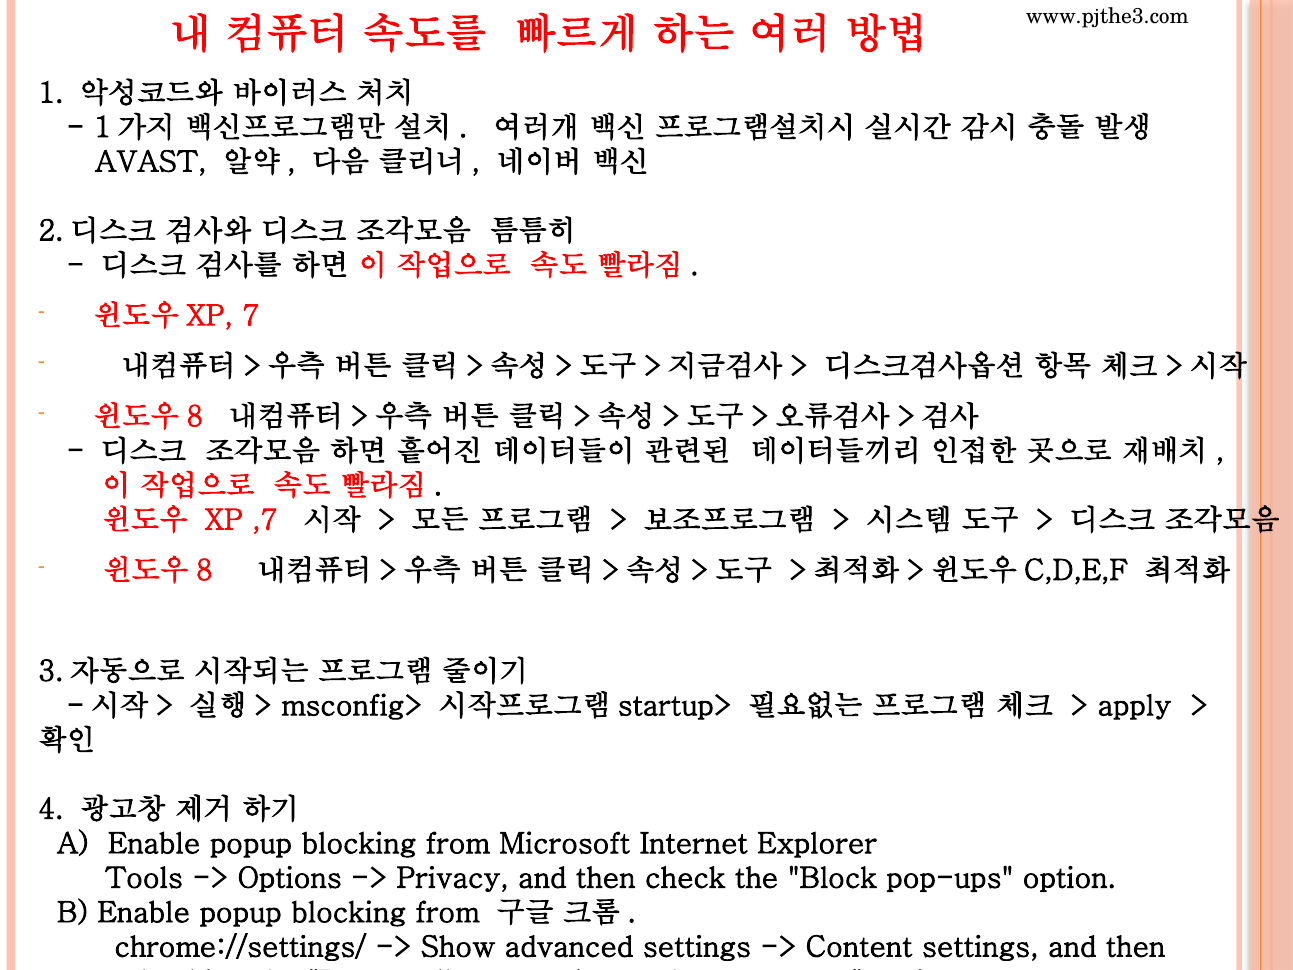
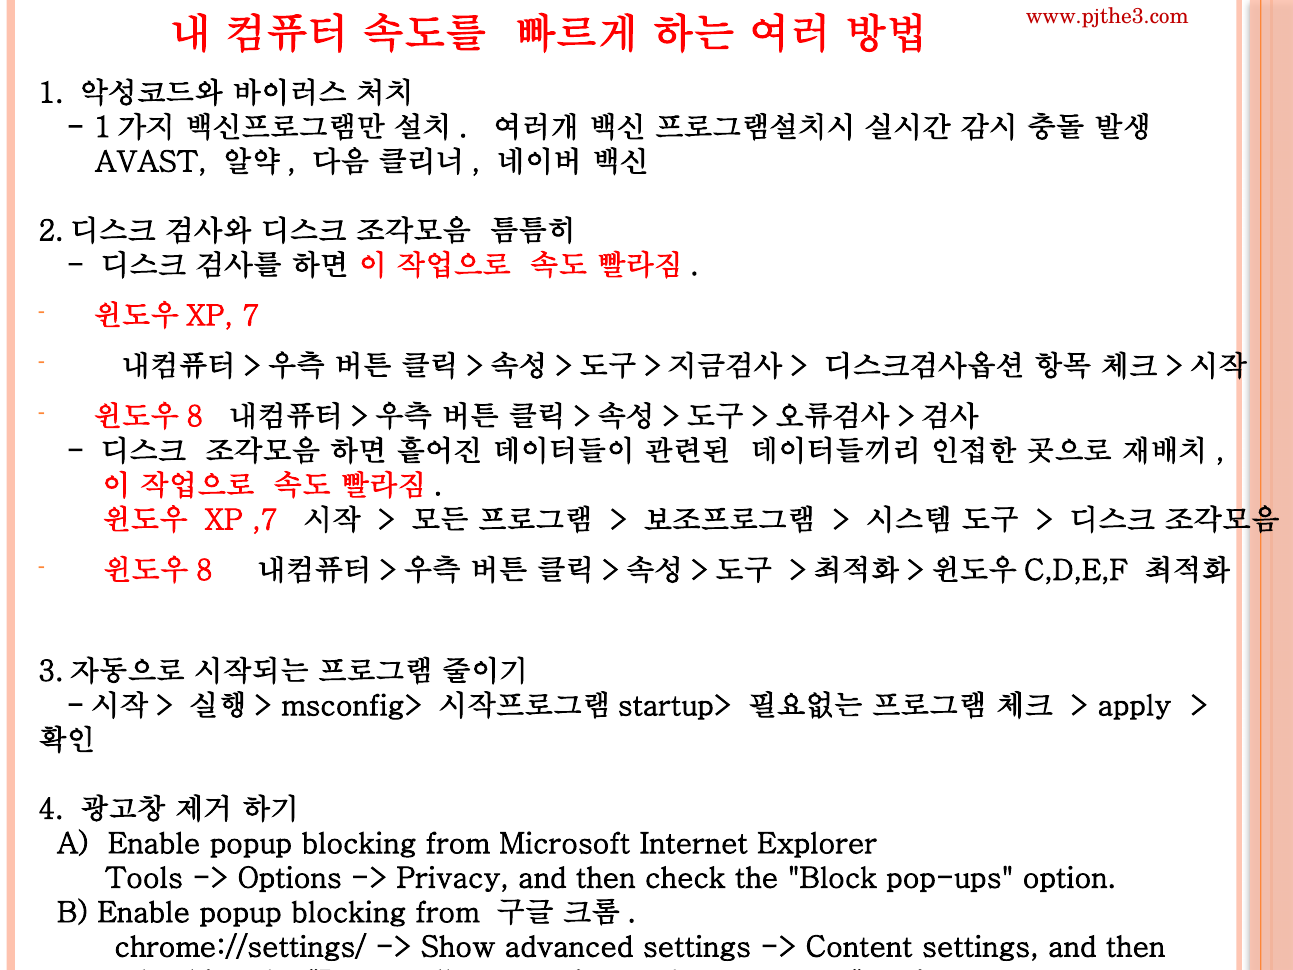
www.pjthe3.com colour: black -> red
